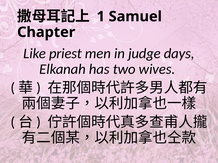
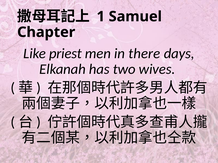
judge: judge -> there
